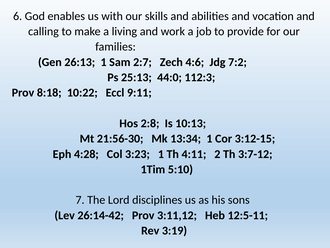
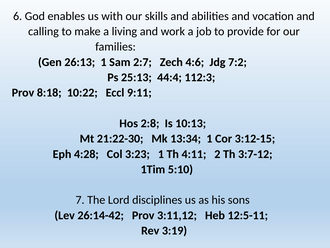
44:0: 44:0 -> 44:4
21:56-30: 21:56-30 -> 21:22-30
